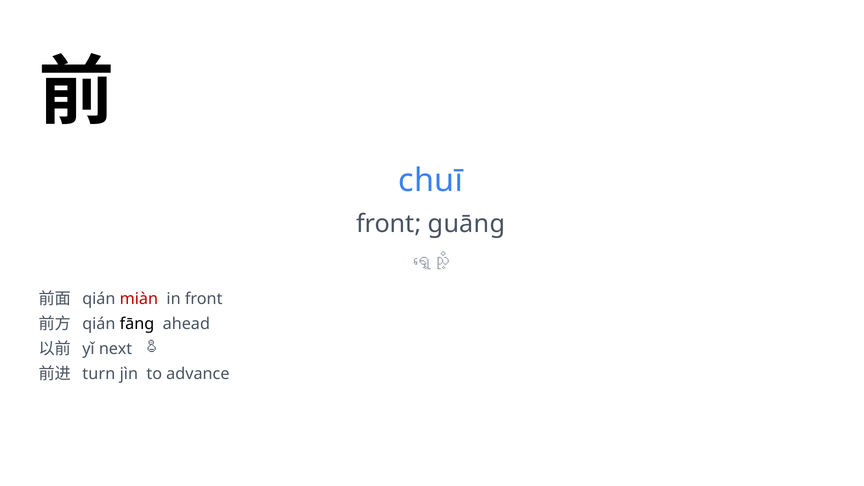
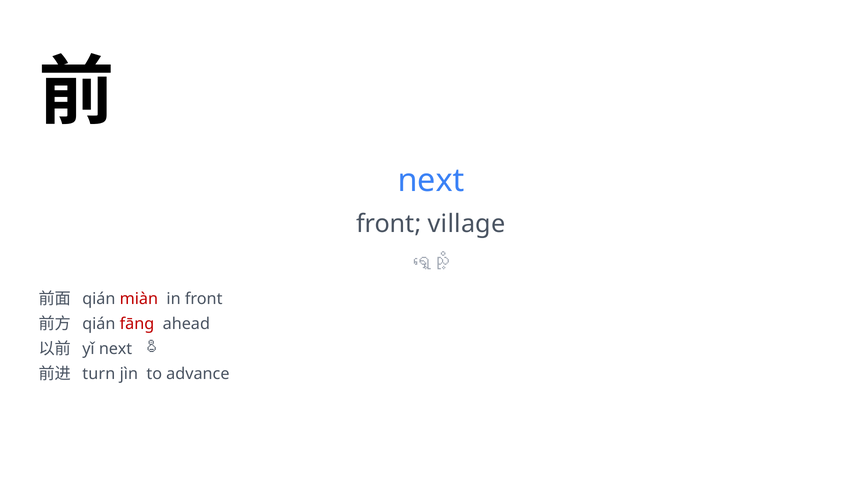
chuī at (431, 180): chuī -> next
guāng: guāng -> village
fāng colour: black -> red
